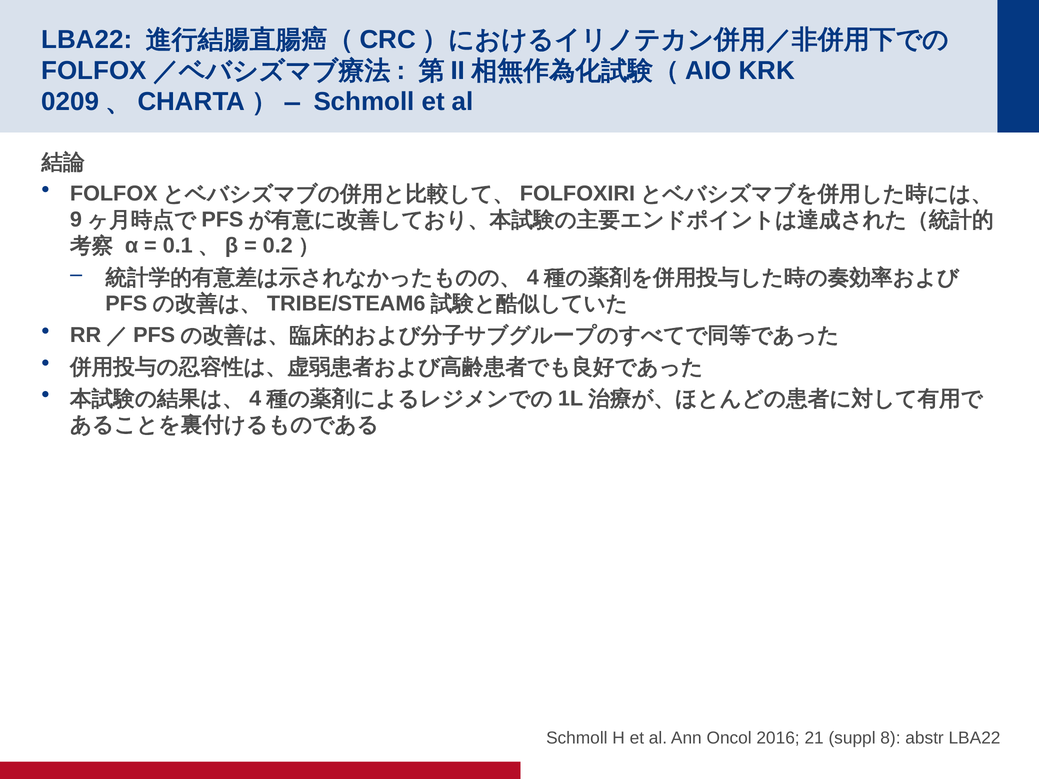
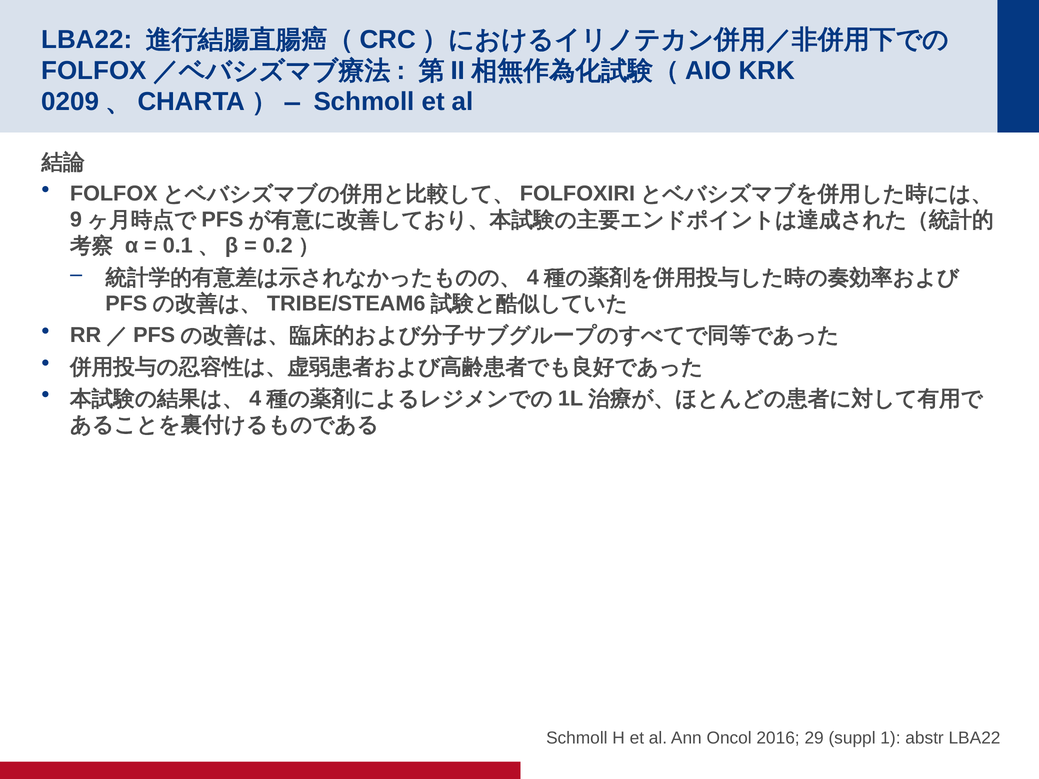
21: 21 -> 29
8: 8 -> 1
